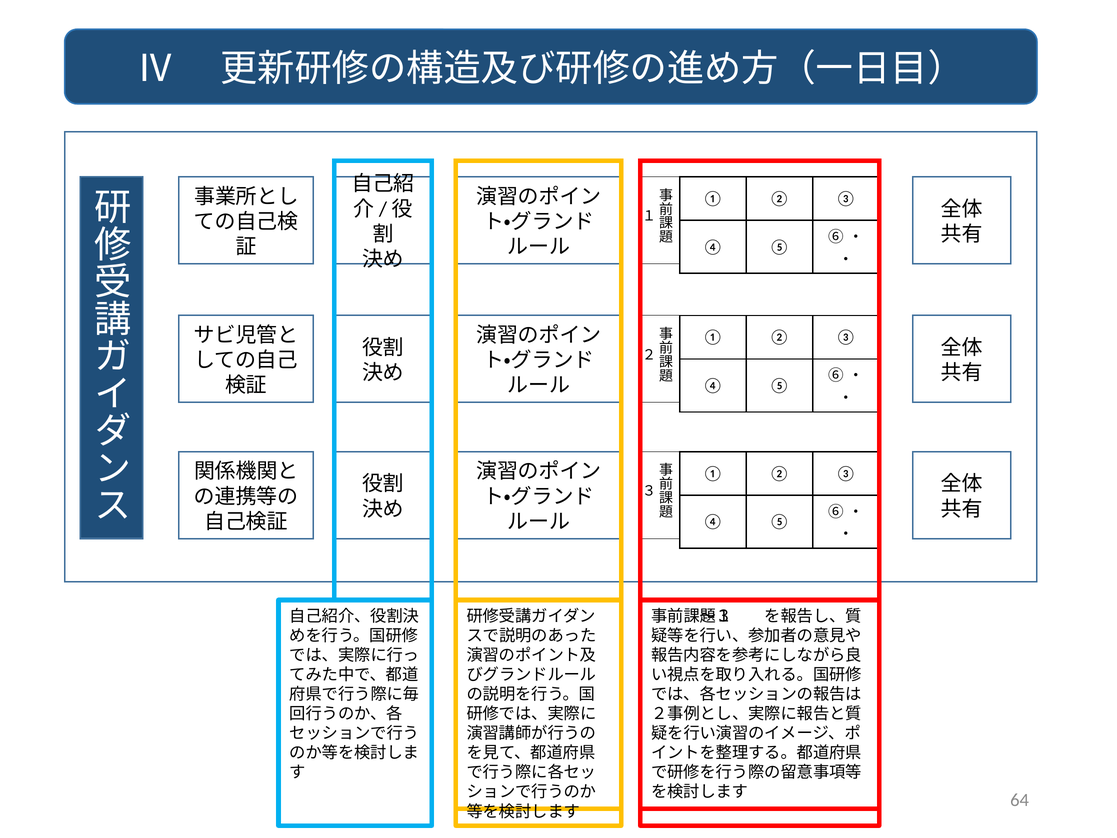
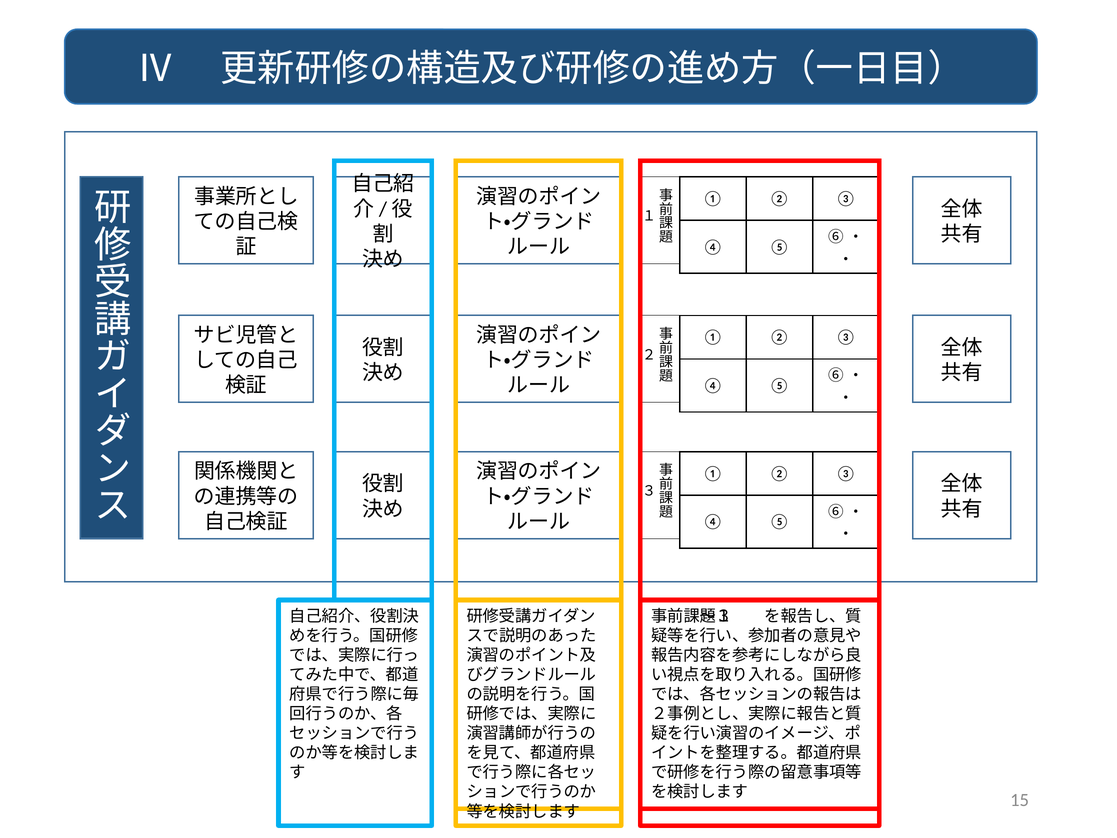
64: 64 -> 15
